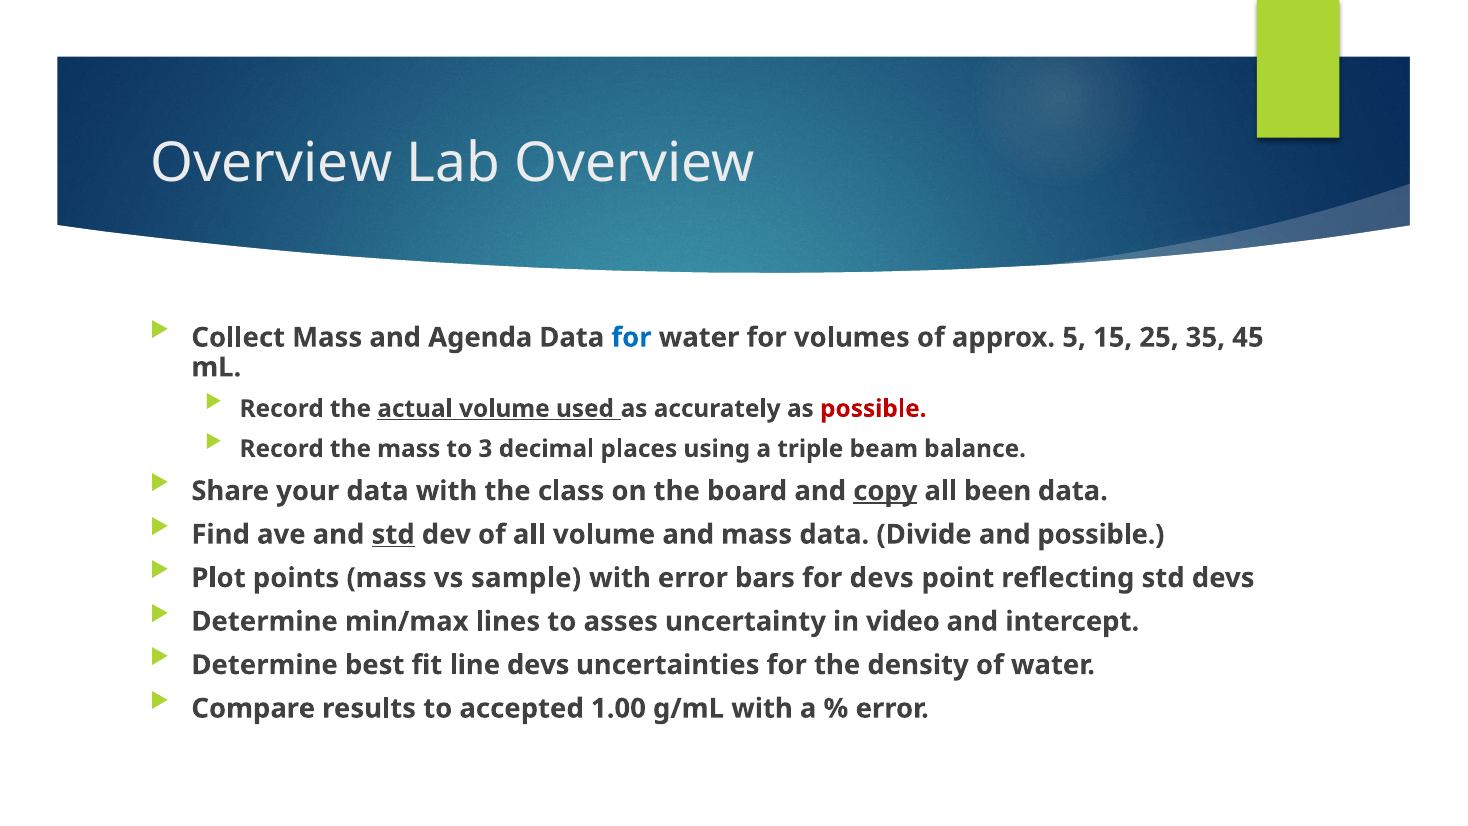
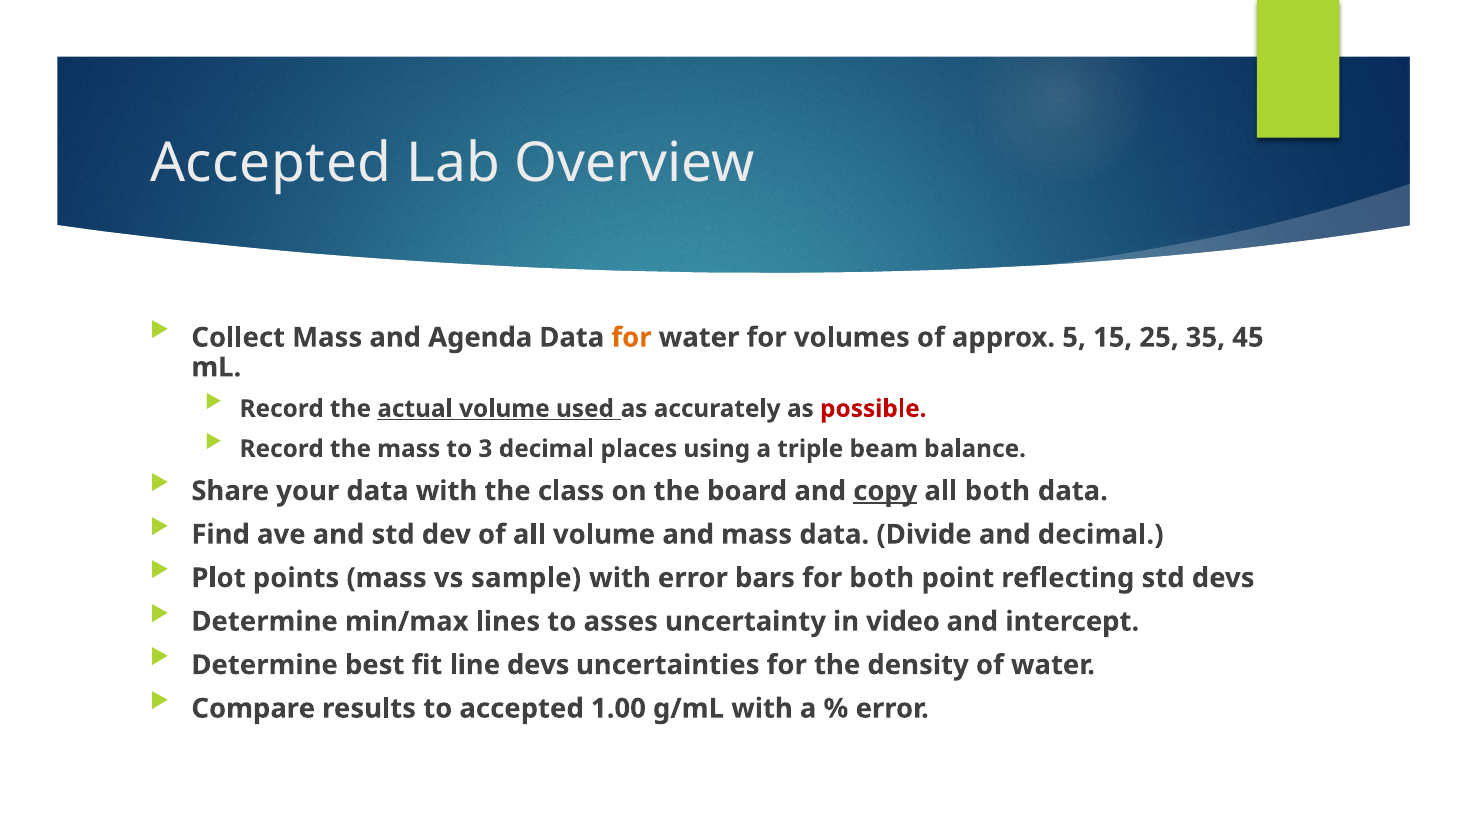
Overview at (271, 164): Overview -> Accepted
for at (631, 337) colour: blue -> orange
all been: been -> both
std at (393, 534) underline: present -> none
and possible: possible -> decimal
for devs: devs -> both
